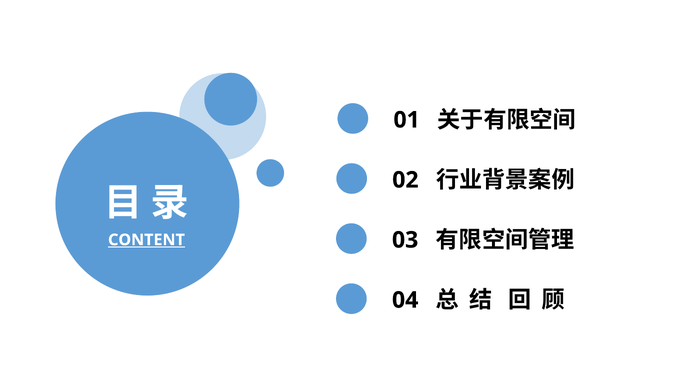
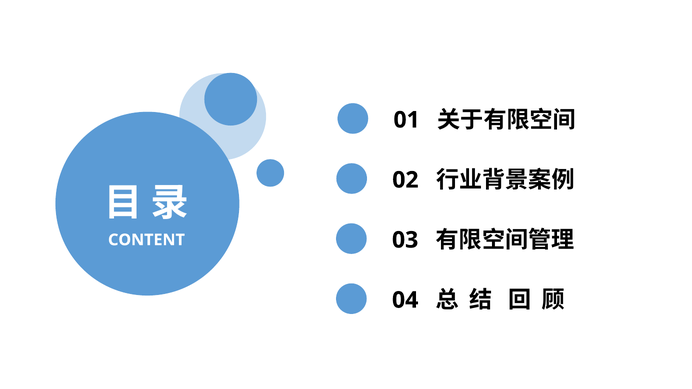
CONTENT underline: present -> none
